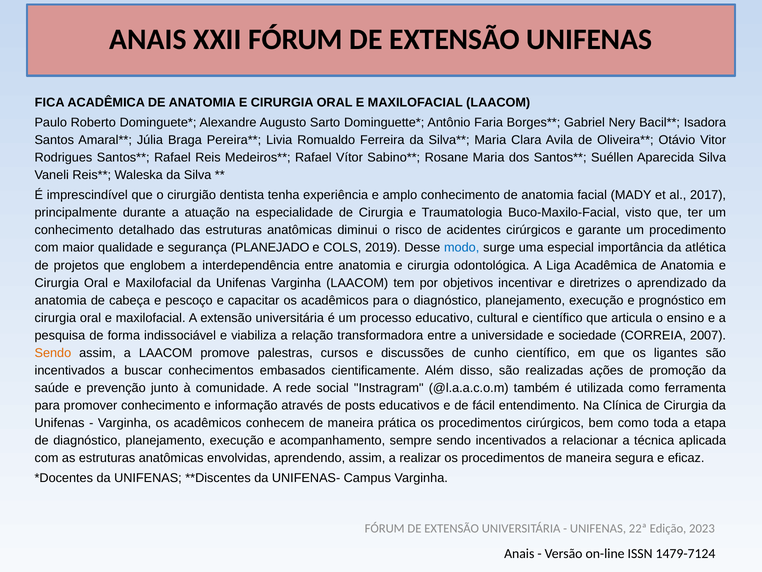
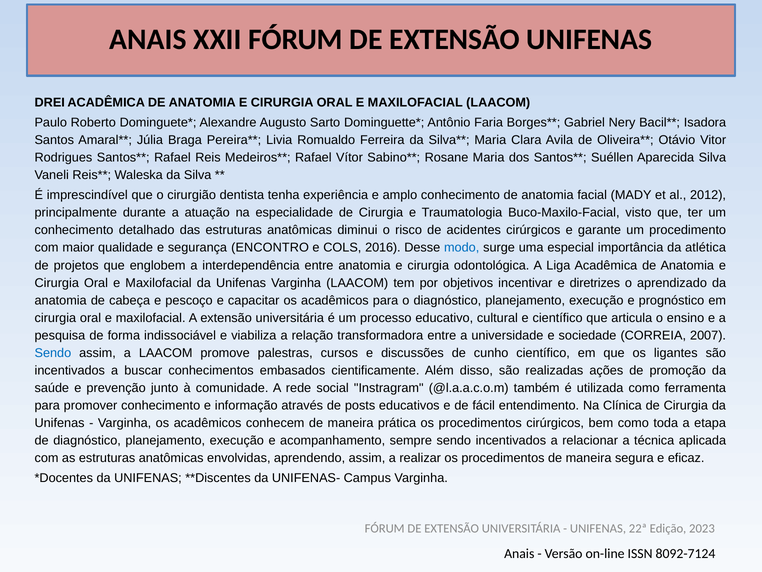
FICA: FICA -> DREI
2017: 2017 -> 2012
PLANEJADO: PLANEJADO -> ENCONTRO
2019: 2019 -> 2016
Sendo at (53, 353) colour: orange -> blue
1479-7124: 1479-7124 -> 8092-7124
